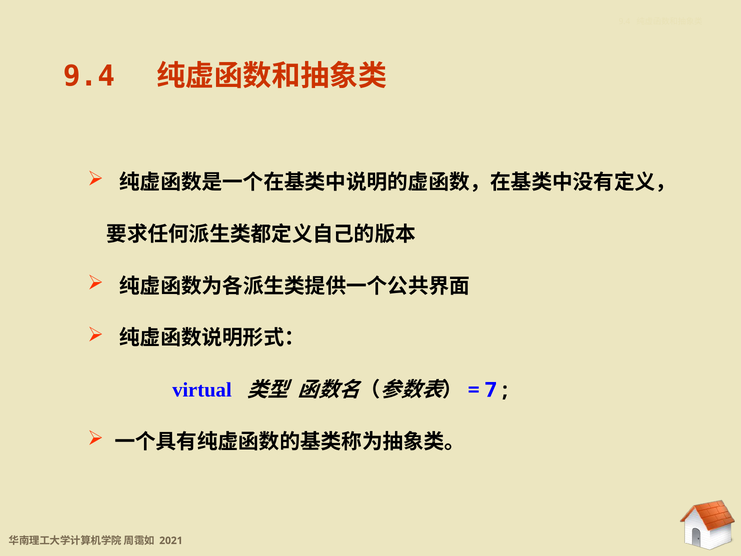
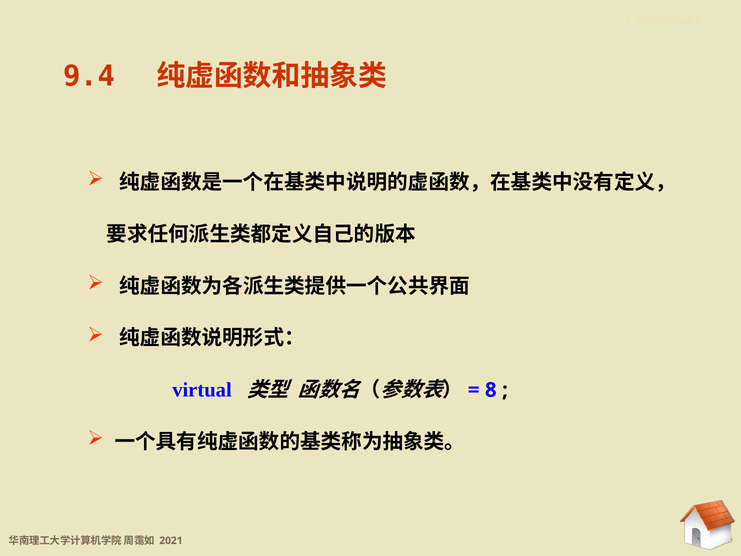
7: 7 -> 8
